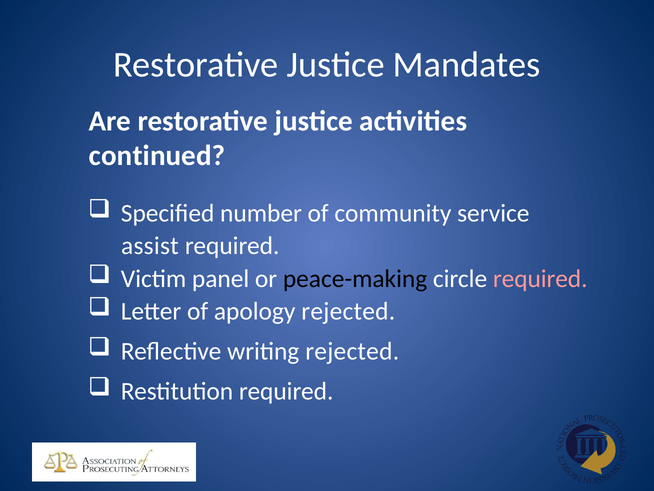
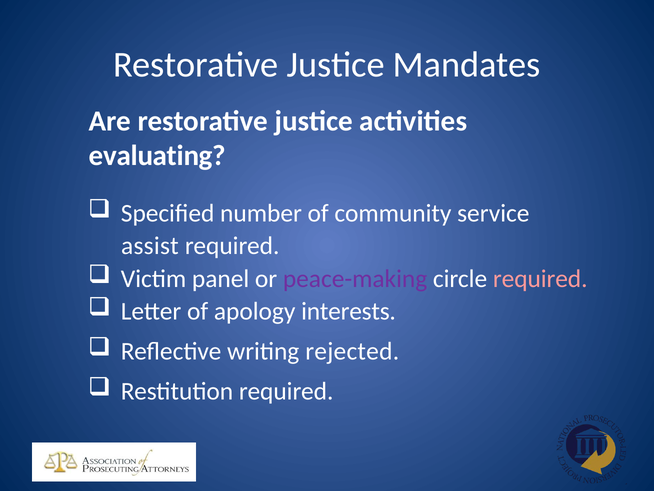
continued: continued -> evaluating
peace-making colour: black -> purple
apology rejected: rejected -> interests
